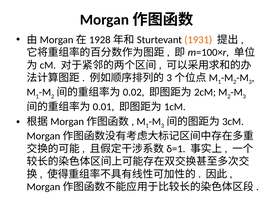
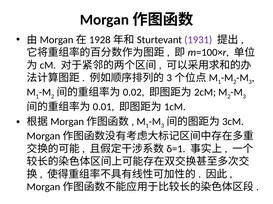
1931 colour: orange -> purple
